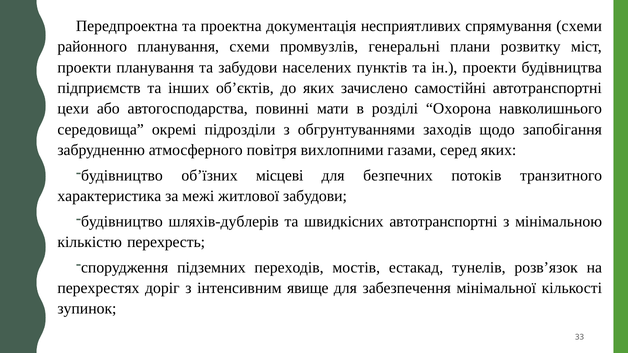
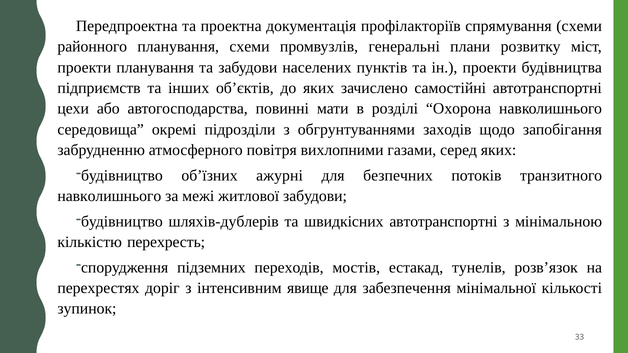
несприятливих: несприятливих -> профілакторіїв
місцеві: місцеві -> ажурні
xaрактеристика at (109, 196): xaрактеристика -> навколишнього
